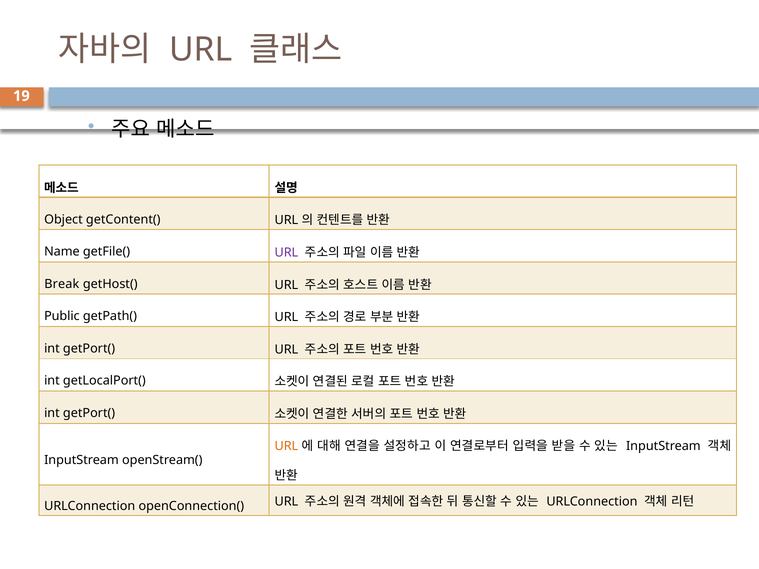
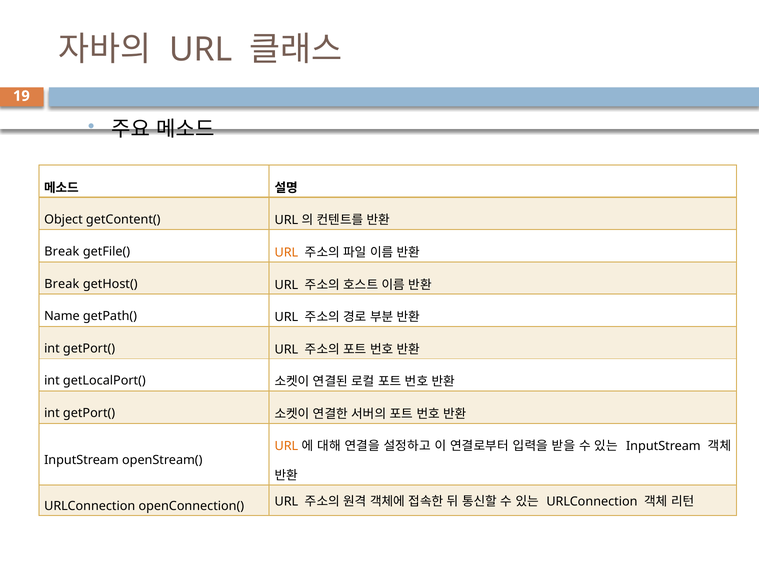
Name at (62, 252): Name -> Break
URL at (286, 253) colour: purple -> orange
Public: Public -> Name
